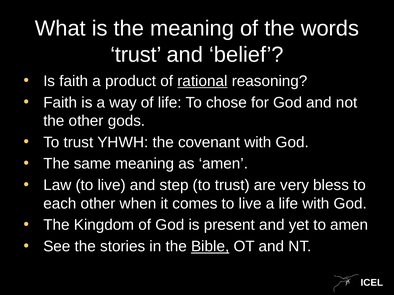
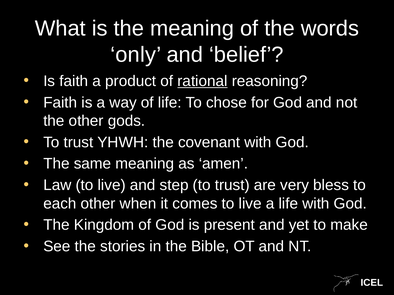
trust at (136, 55): trust -> only
to amen: amen -> make
Bible underline: present -> none
